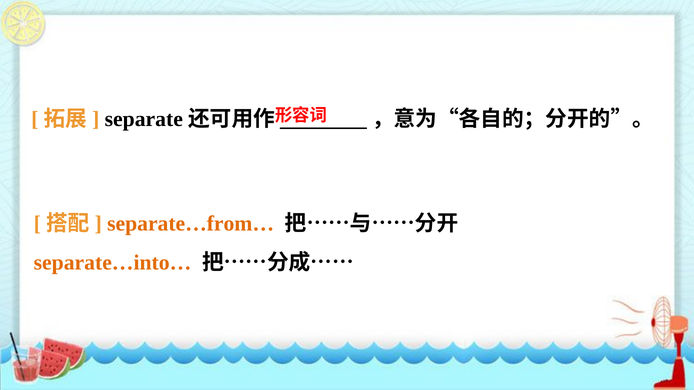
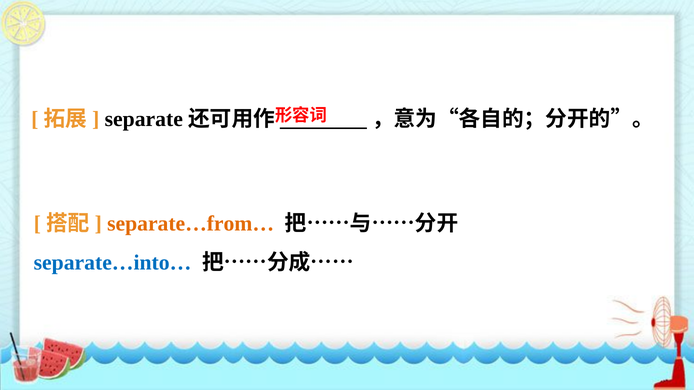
separate…into… colour: orange -> blue
